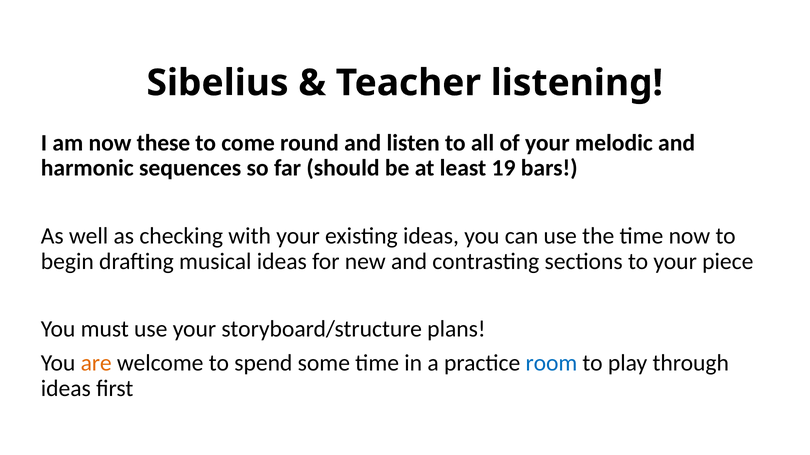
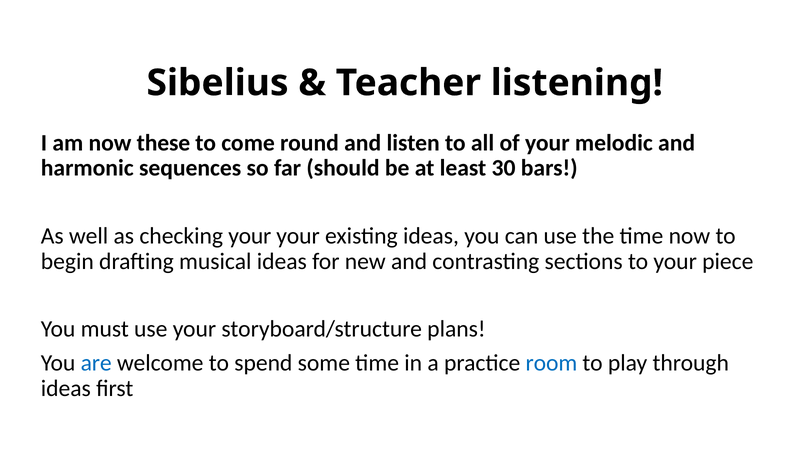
19: 19 -> 30
checking with: with -> your
are colour: orange -> blue
